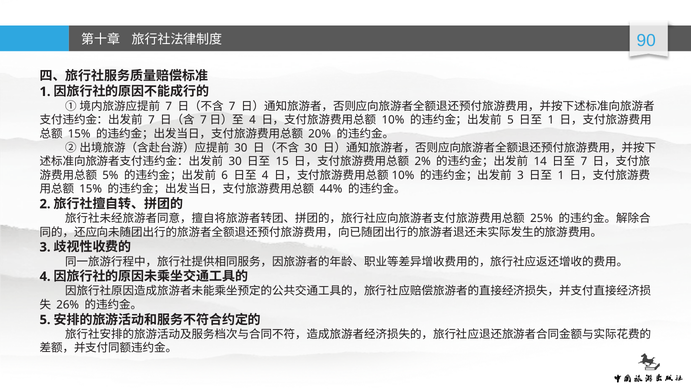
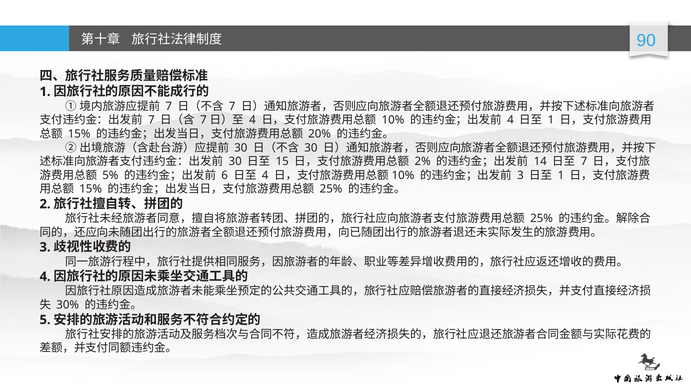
5 at (510, 120): 5 -> 4
44% at (331, 189): 44% -> 25%
26%: 26% -> 30%
